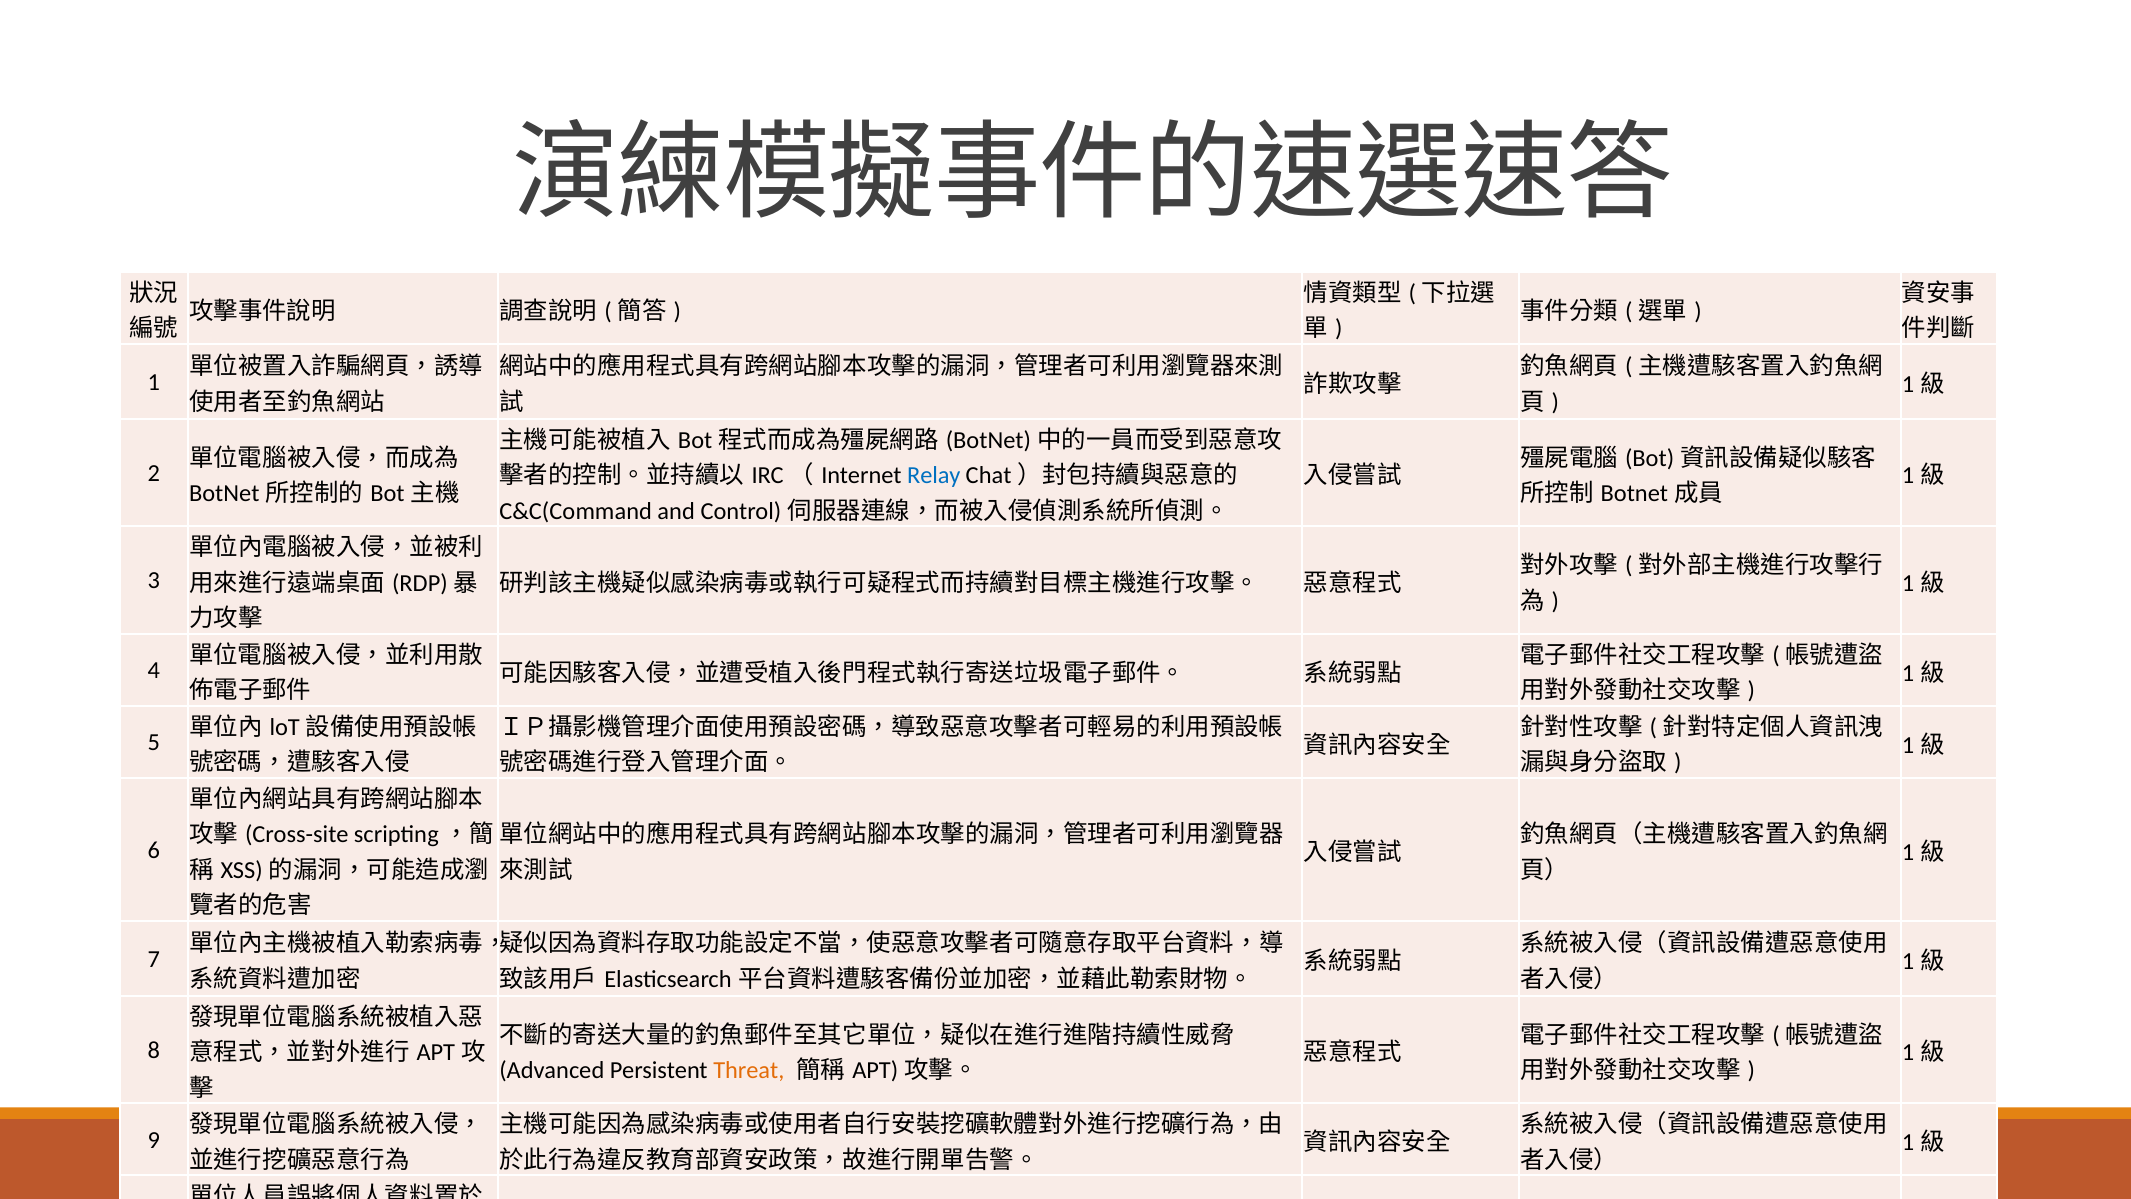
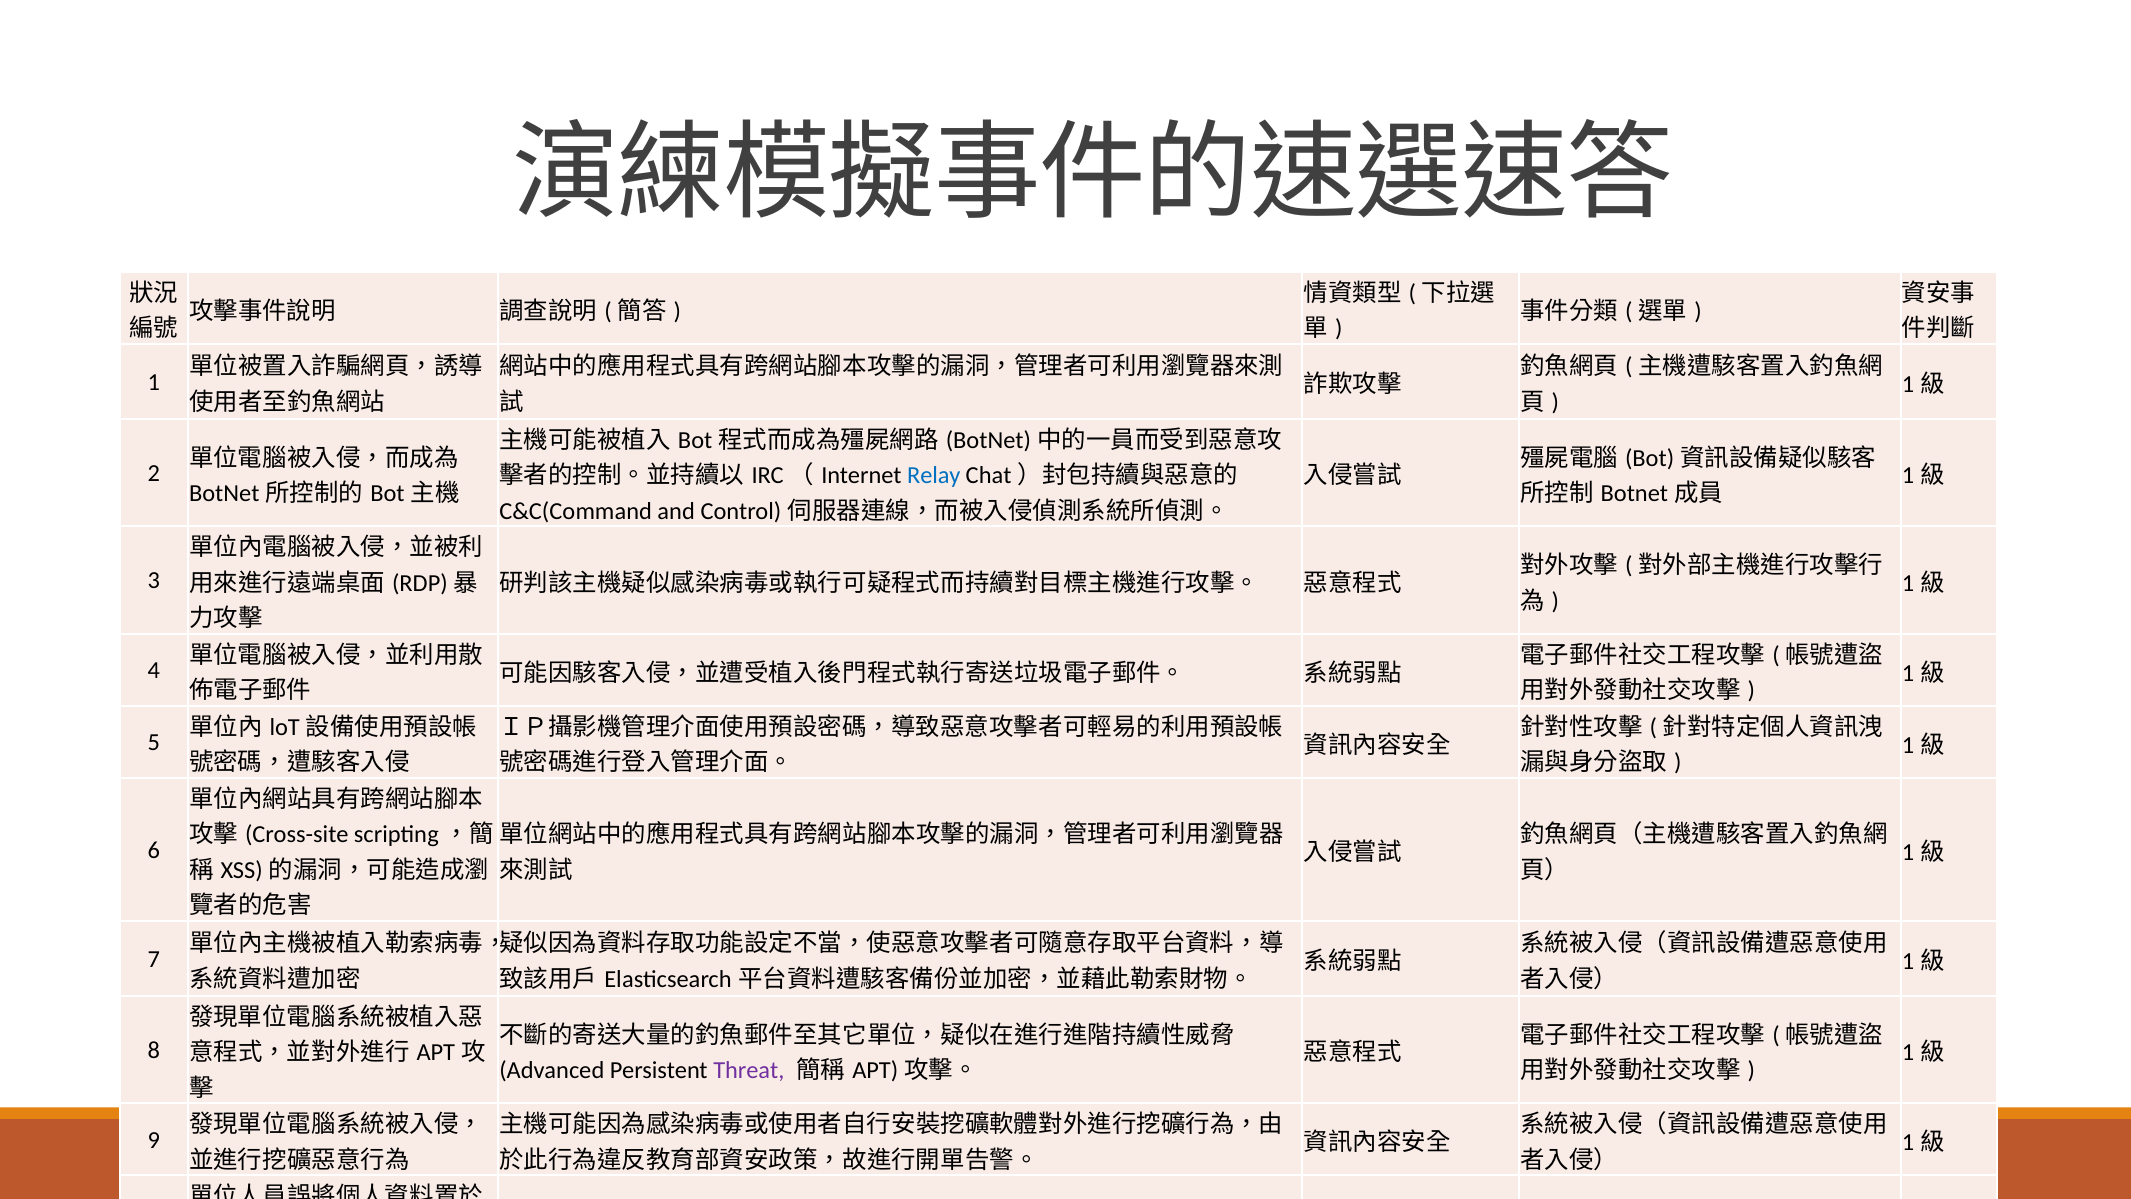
Threat colour: orange -> purple
